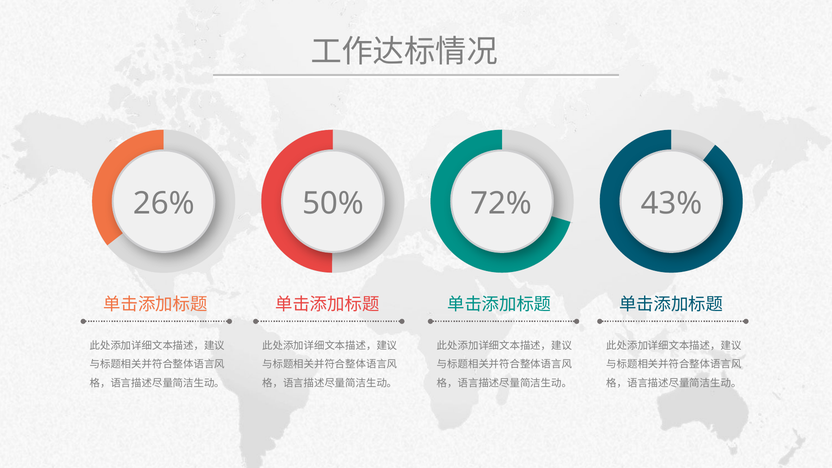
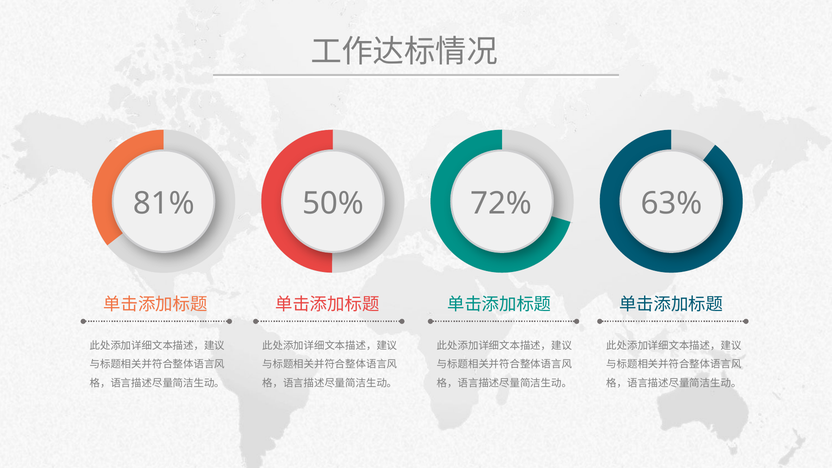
26%: 26% -> 81%
43%: 43% -> 63%
